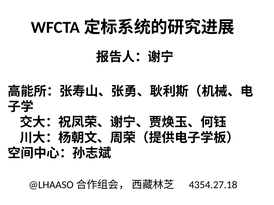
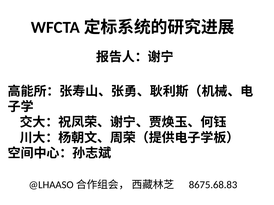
4354.27.18: 4354.27.18 -> 8675.68.83
